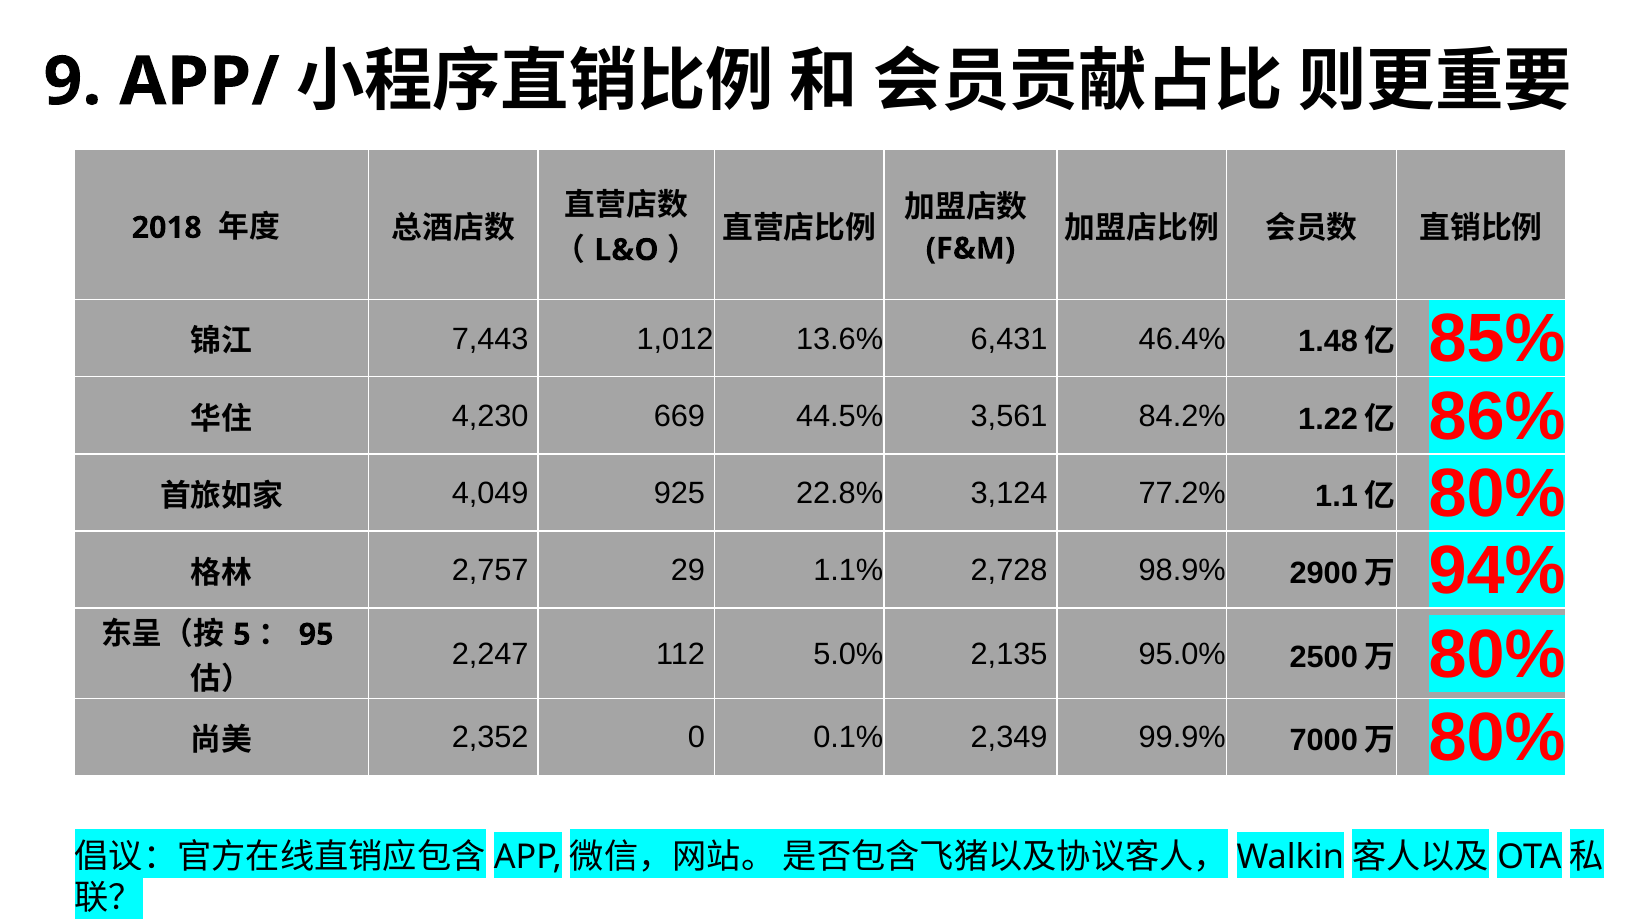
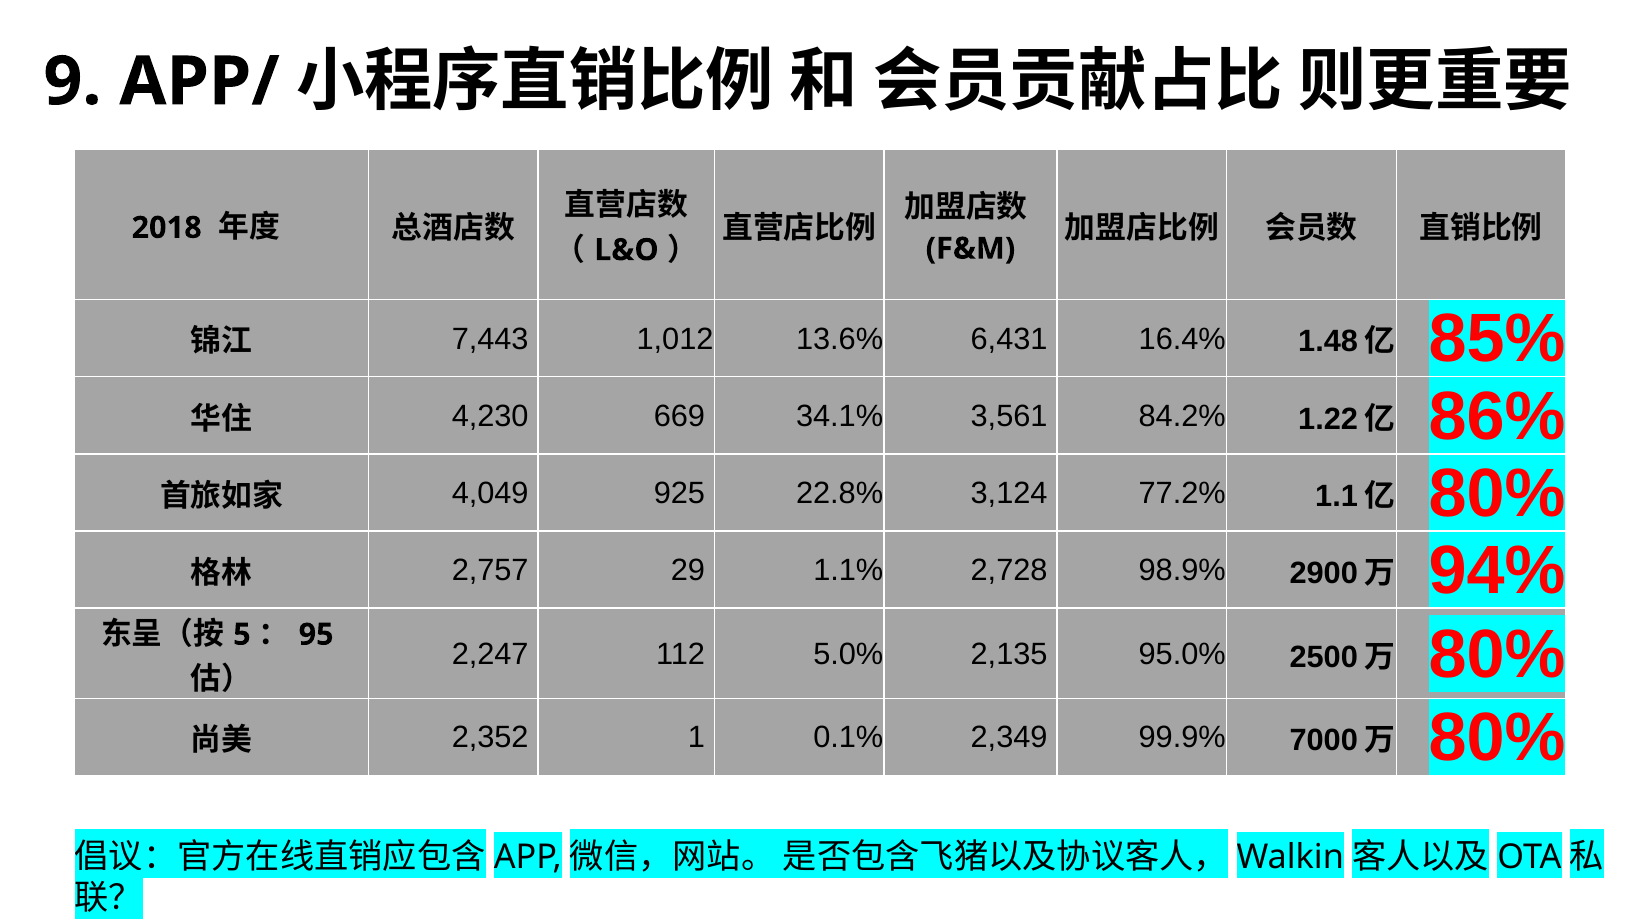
46.4%: 46.4% -> 16.4%
44.5%: 44.5% -> 34.1%
0: 0 -> 1
